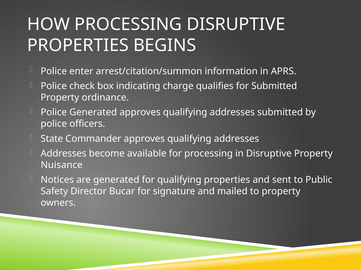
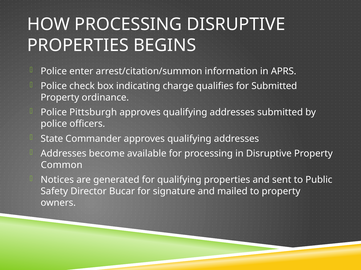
Police Generated: Generated -> Pittsburgh
Nuisance: Nuisance -> Common
